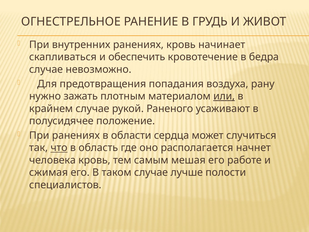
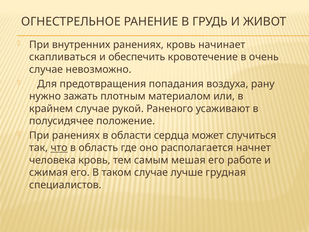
бедра: бедра -> очень
или underline: present -> none
полости: полости -> грудная
